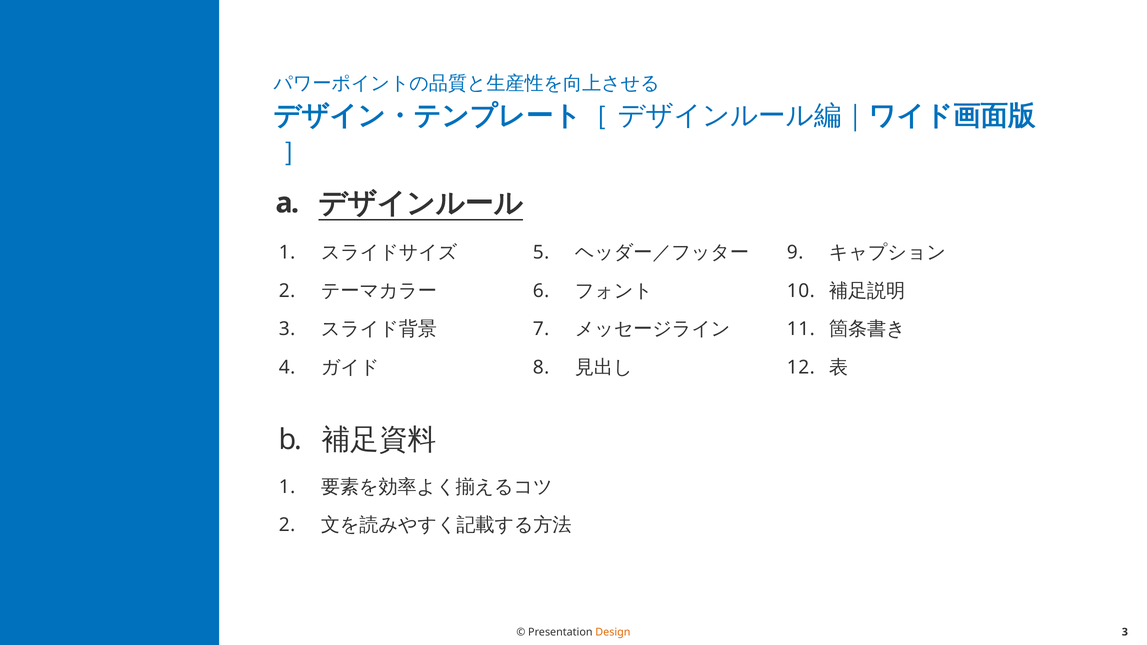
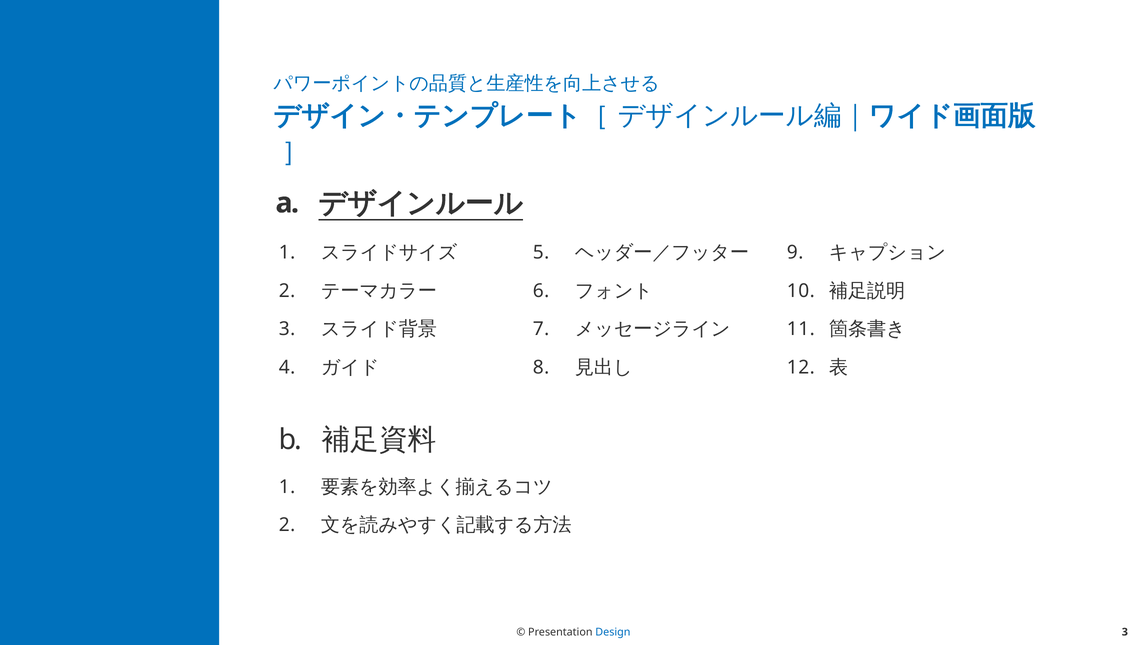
Design colour: orange -> blue
